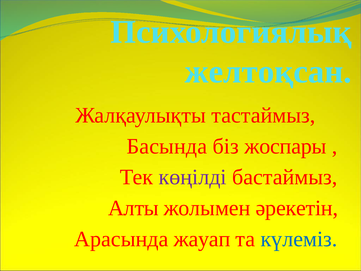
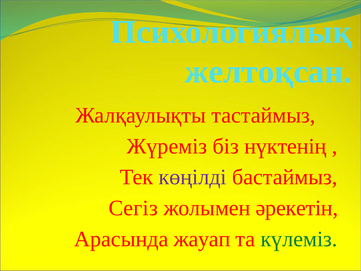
Басында: Басында -> Жүреміз
жоспары: жоспары -> нүктенің
Алты: Алты -> Сегіз
күлеміз colour: blue -> green
